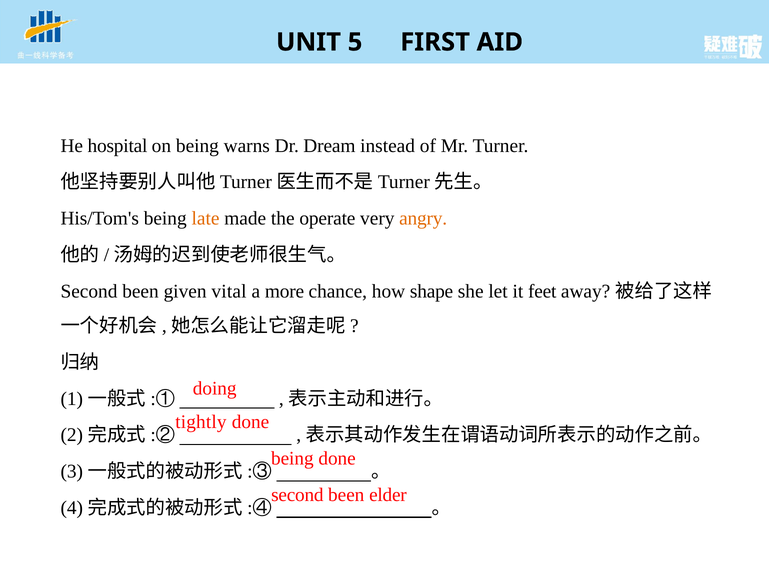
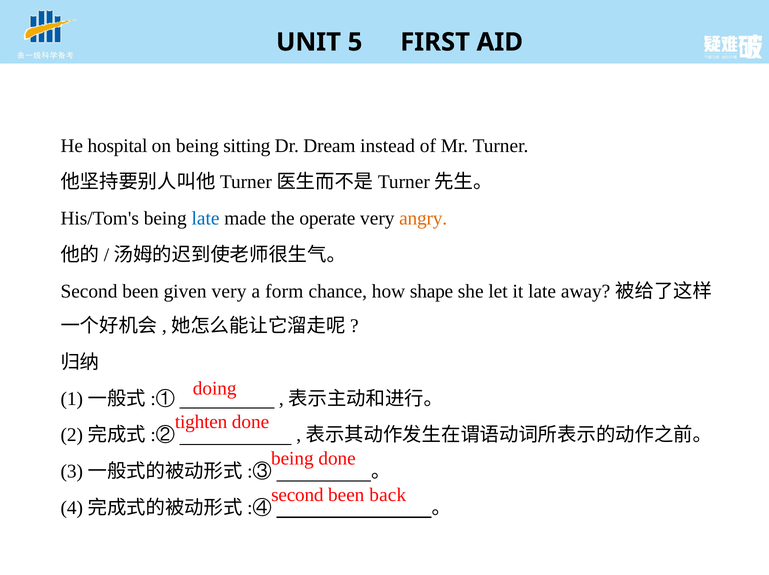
warns: warns -> sitting
late at (206, 218) colour: orange -> blue
given vital: vital -> very
more: more -> form
it feet: feet -> late
tightly: tightly -> tighten
elder: elder -> back
